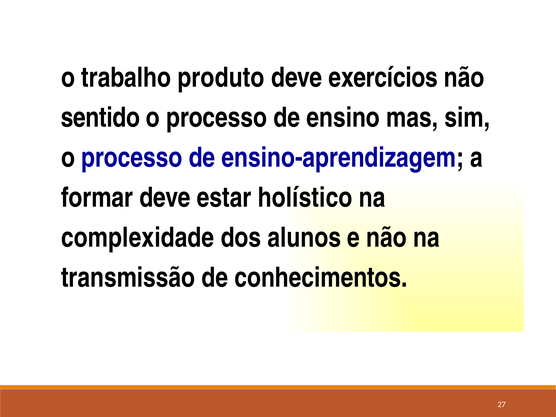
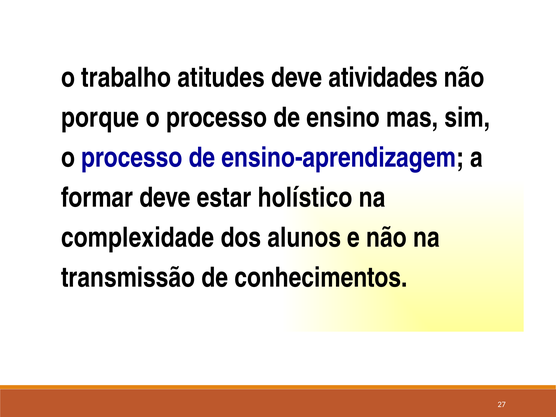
produto: produto -> atitudes
exercícios: exercícios -> atividades
sentido: sentido -> porque
